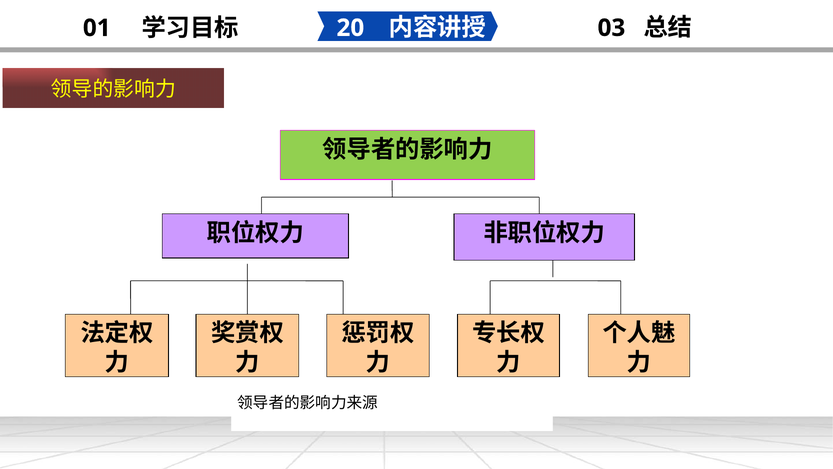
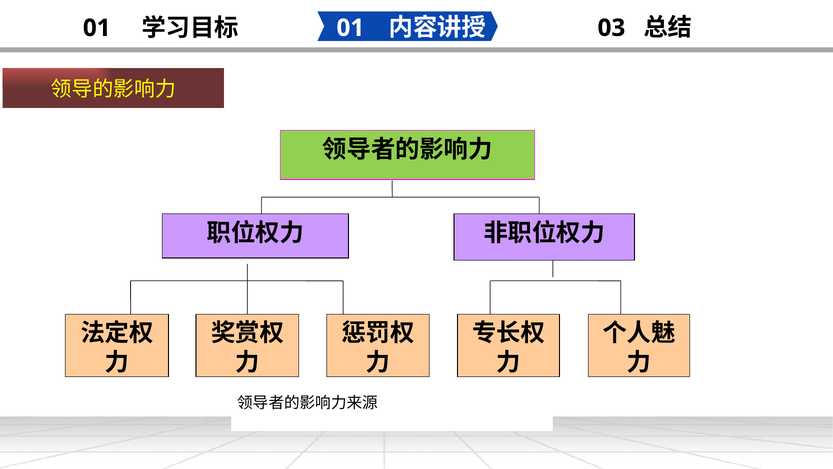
20 at (350, 28): 20 -> 01
